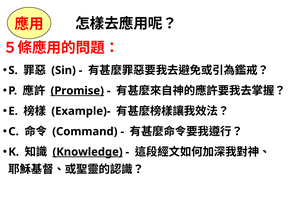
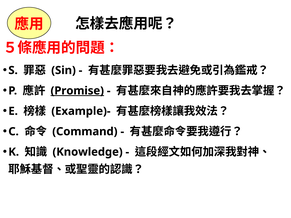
Knowledge underline: present -> none
